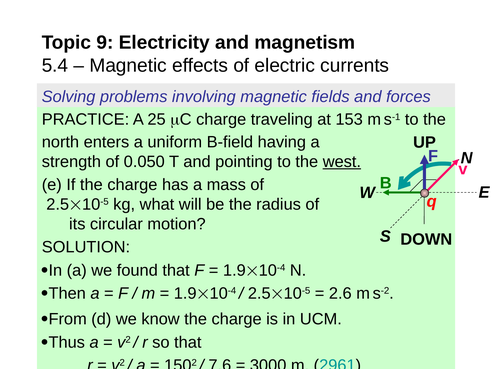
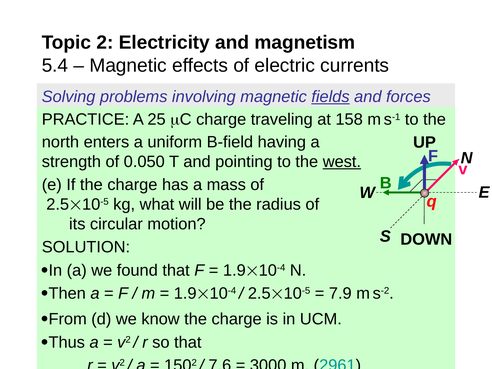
9: 9 -> 2
fields underline: none -> present
153: 153 -> 158
2.6: 2.6 -> 7.9
